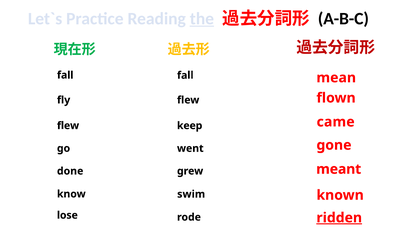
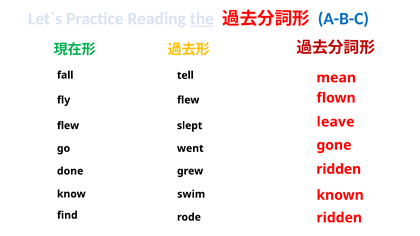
A-B-C colour: black -> blue
fall fall: fall -> tell
came: came -> leave
keep: keep -> slept
meant at (339, 169): meant -> ridden
lose: lose -> find
ridden at (339, 218) underline: present -> none
